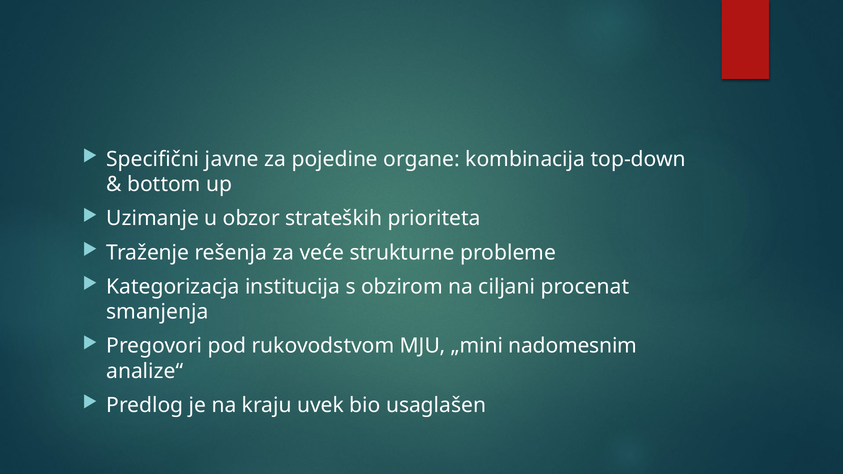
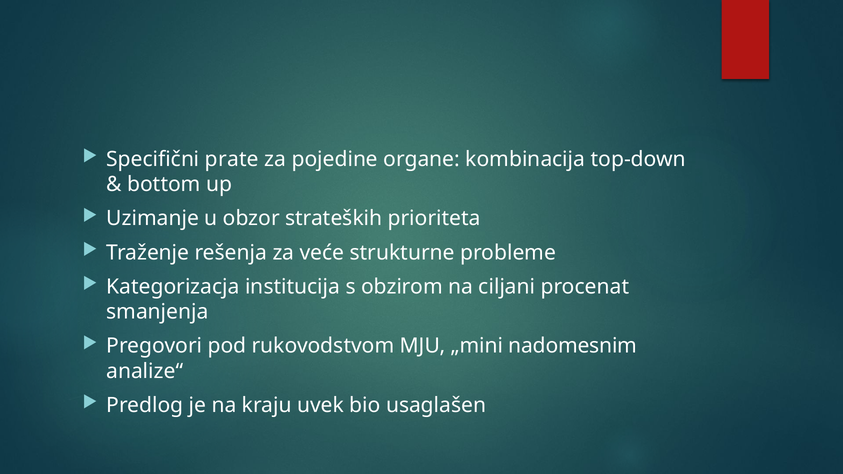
javne: javne -> prate
